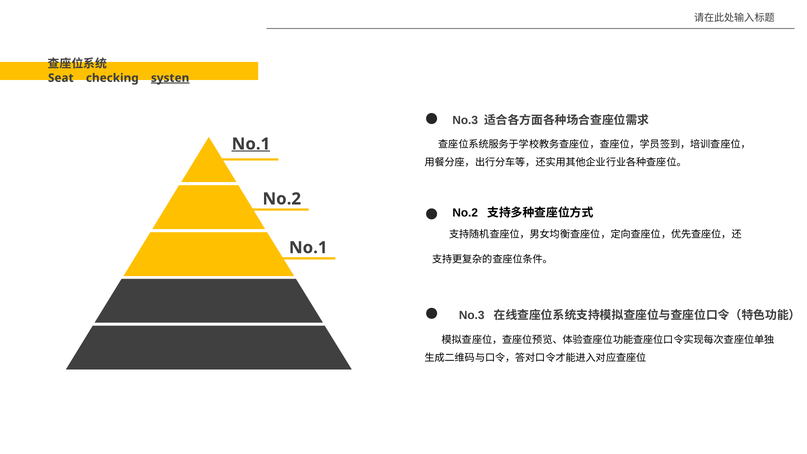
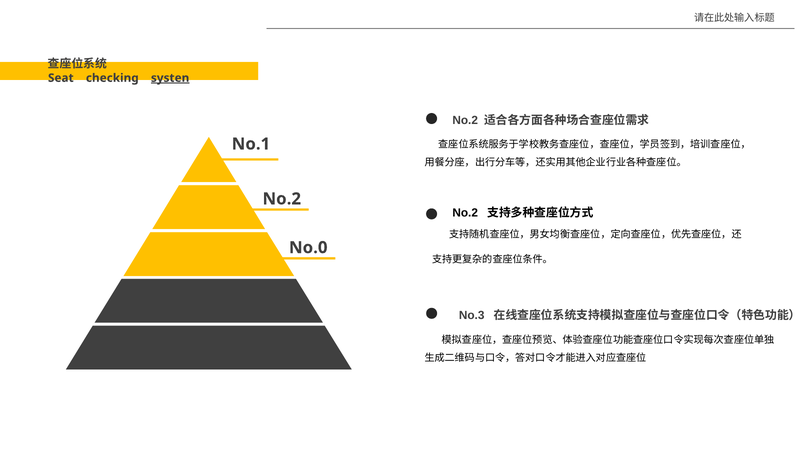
No.3 at (465, 120): No.3 -> No.2
No.1 at (251, 144) underline: present -> none
No.1 at (308, 248): No.1 -> No.0
